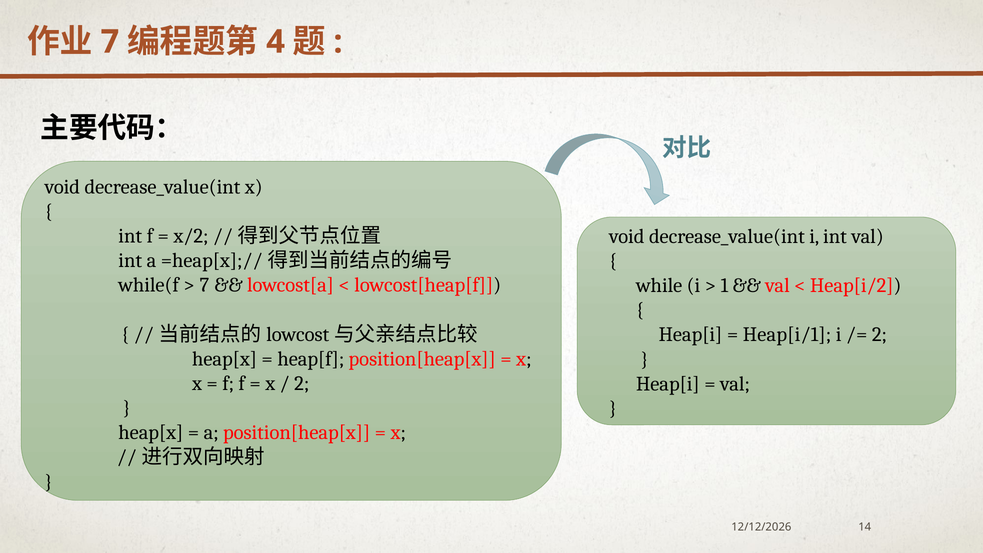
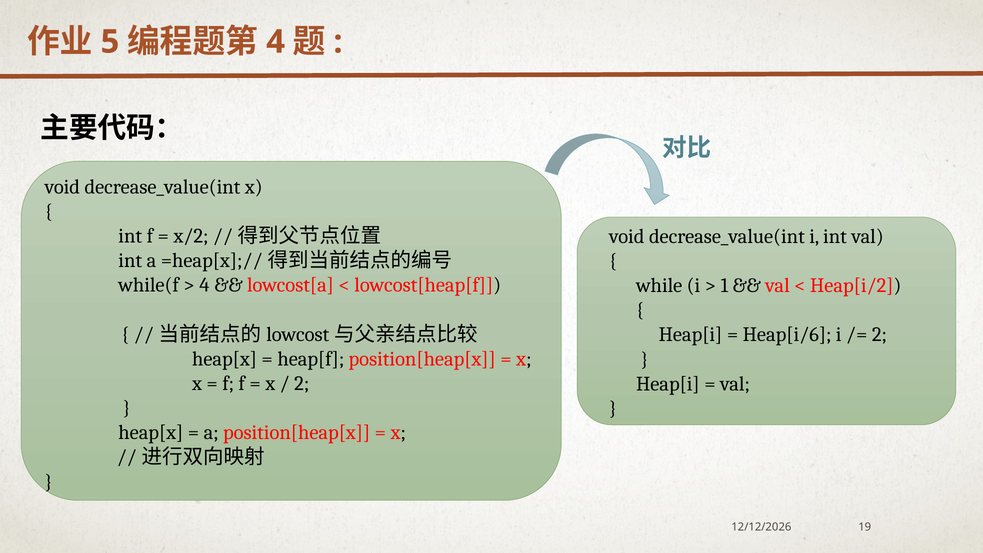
7 at (110, 42): 7 -> 5
7 at (204, 285): 7 -> 4
Heap[i/1: Heap[i/1 -> Heap[i/6
14: 14 -> 19
